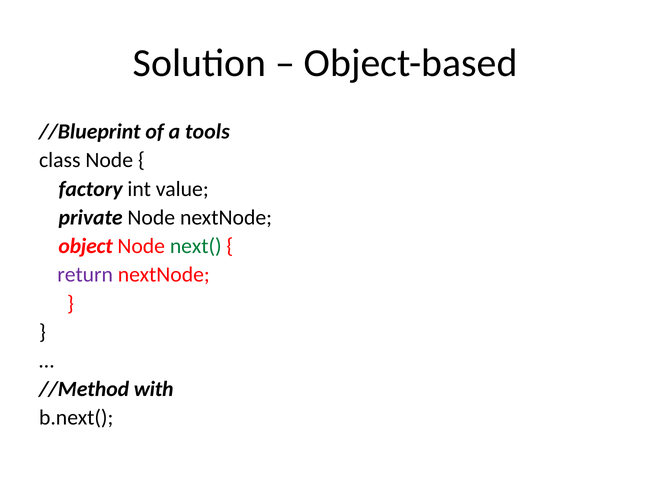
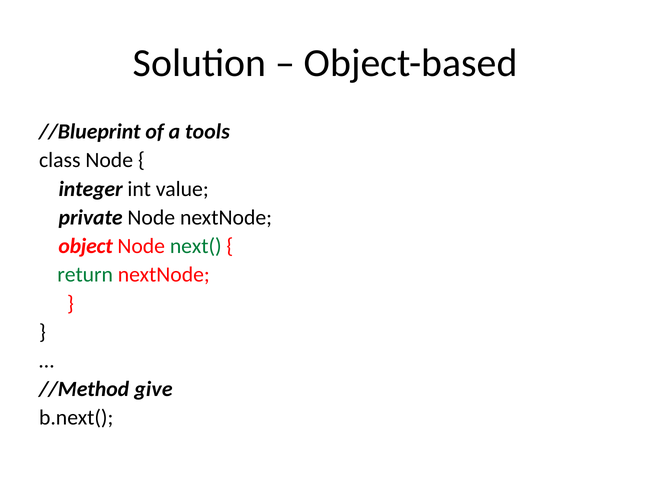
factory: factory -> integer
return colour: purple -> green
with: with -> give
